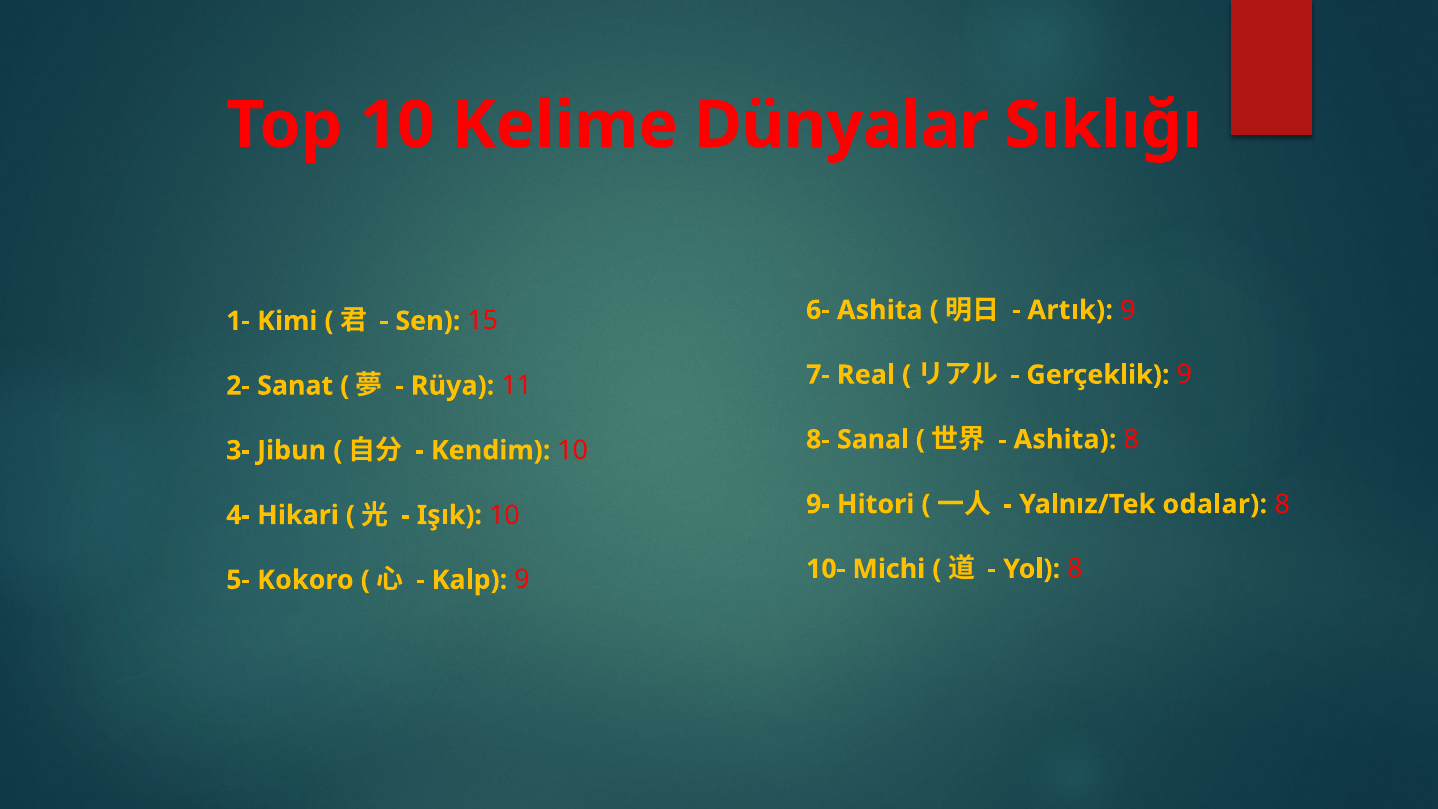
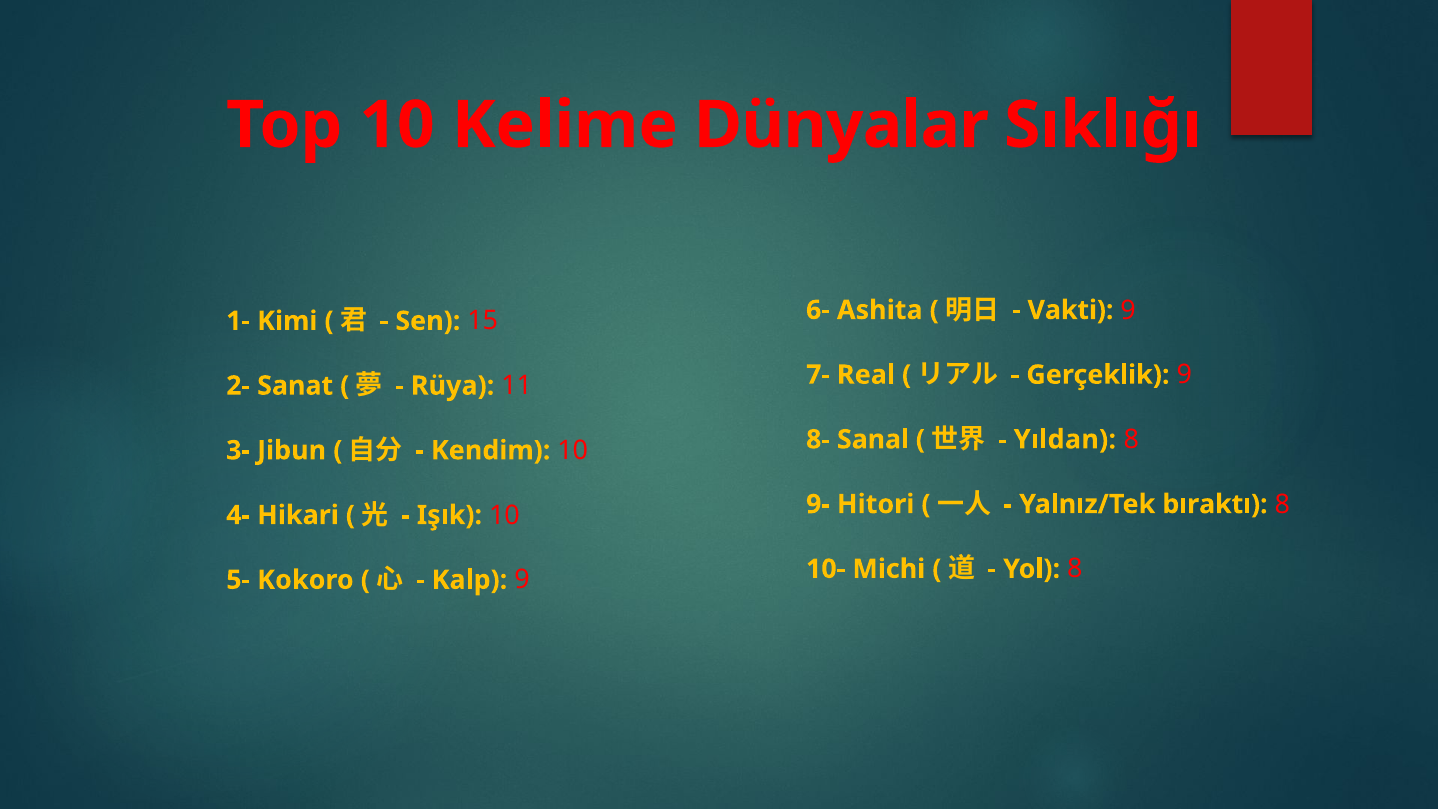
Artık: Artık -> Vakti
Ashita at (1065, 439): Ashita -> Yıldan
odalar: odalar -> bıraktı
